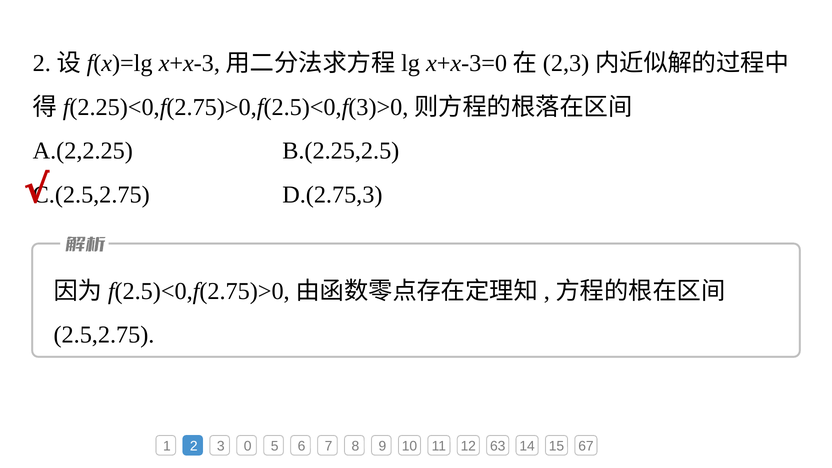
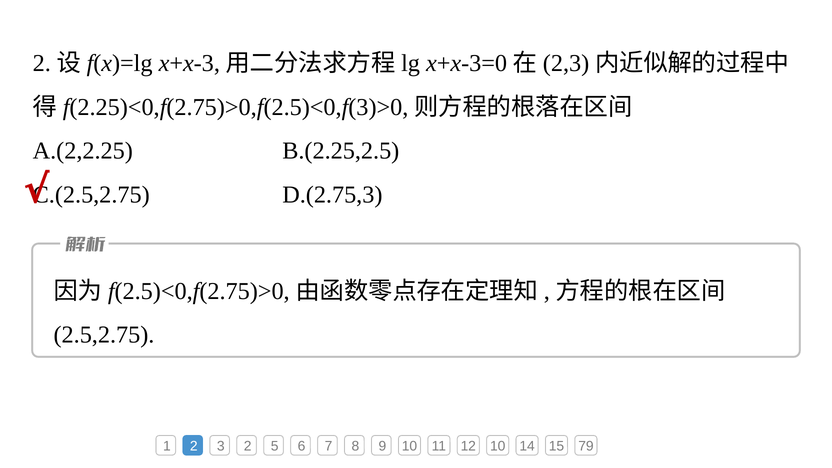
3 0: 0 -> 2
12 63: 63 -> 10
67: 67 -> 79
